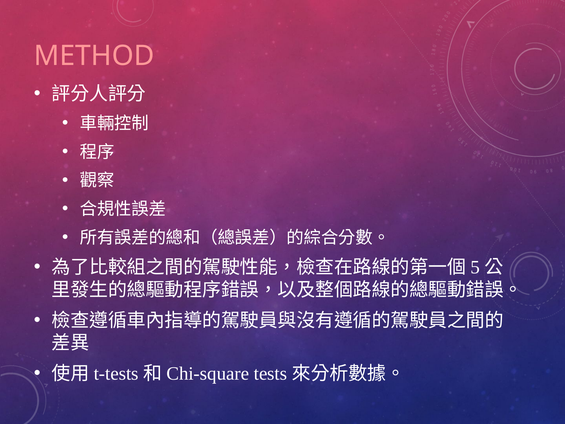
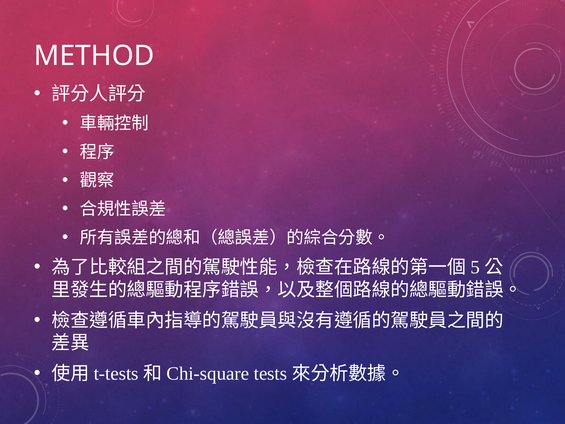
METHOD colour: pink -> white
